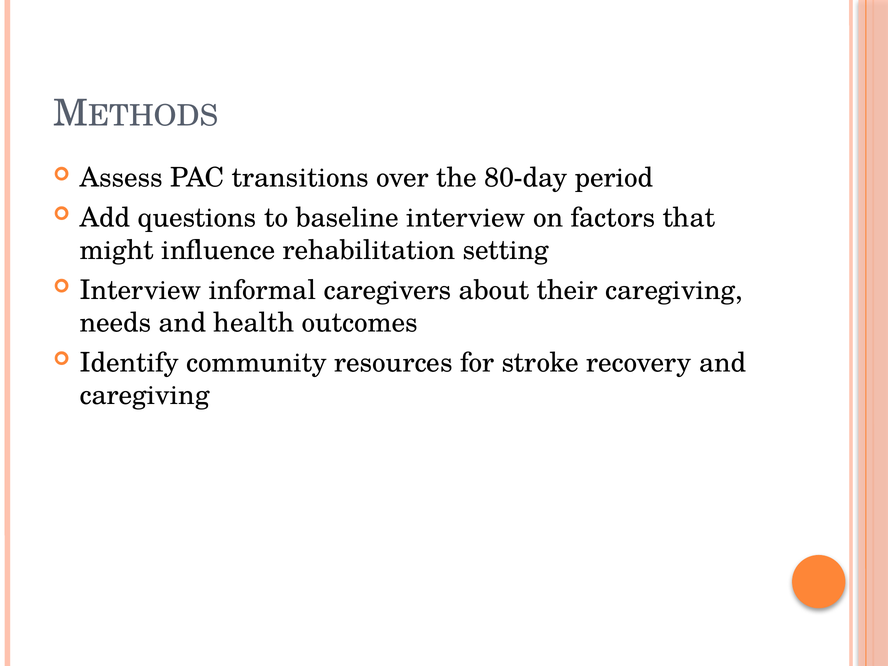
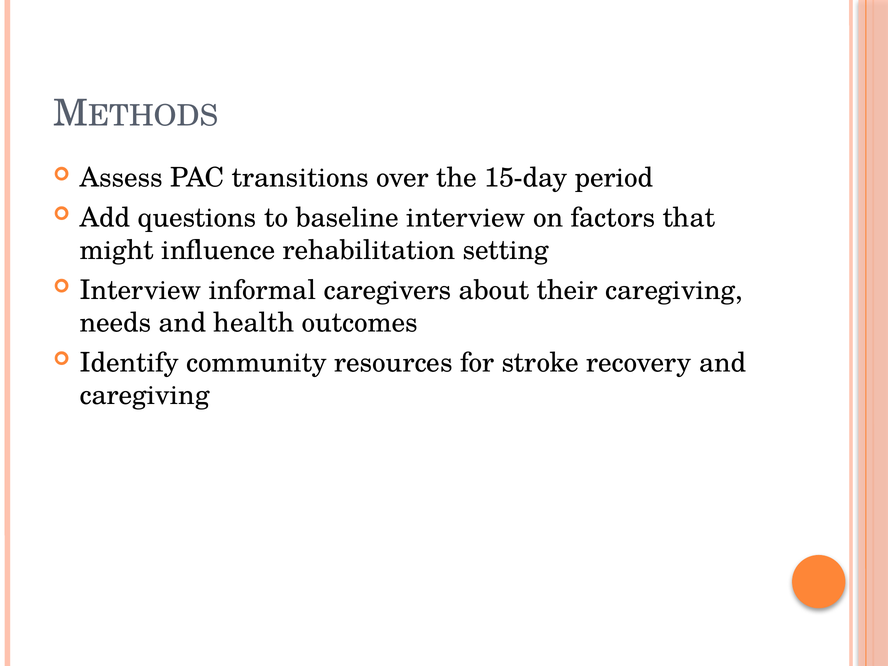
80-day: 80-day -> 15-day
